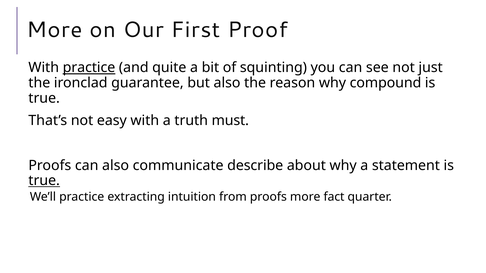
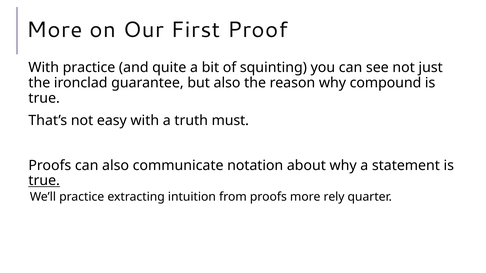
practice at (89, 68) underline: present -> none
describe: describe -> notation
fact: fact -> rely
